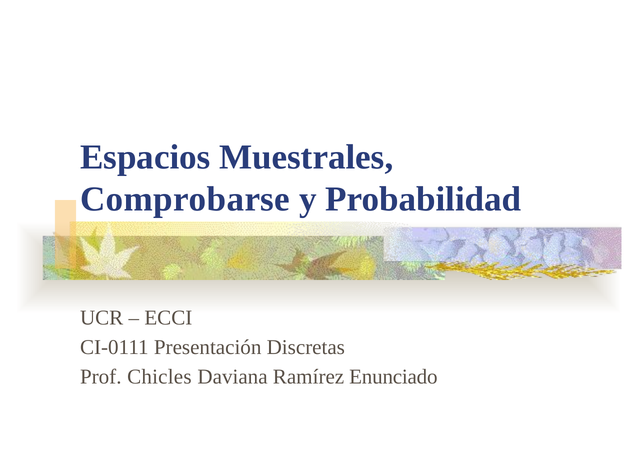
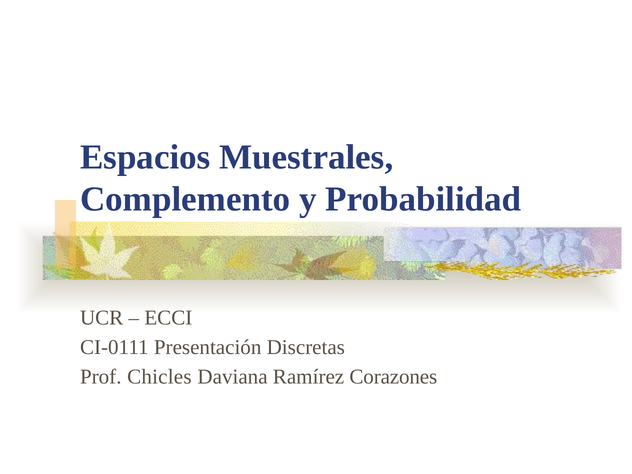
Comprobarse: Comprobarse -> Complemento
Enunciado: Enunciado -> Corazones
